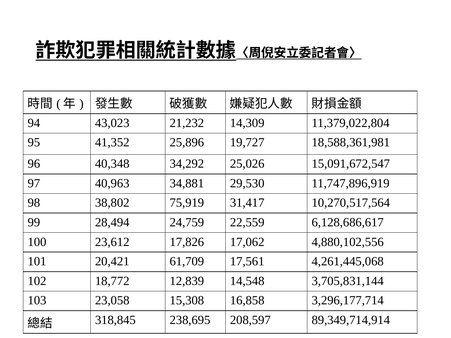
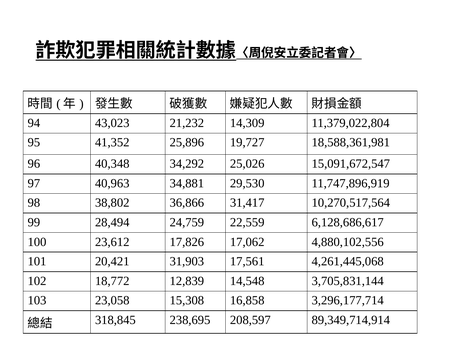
75,919: 75,919 -> 36,866
61,709: 61,709 -> 31,903
